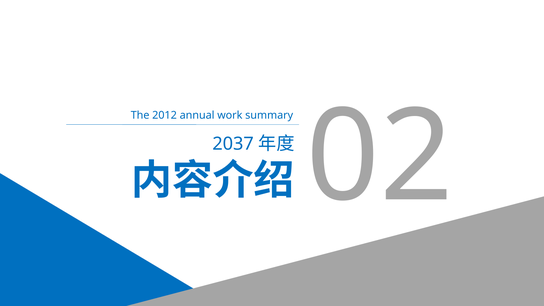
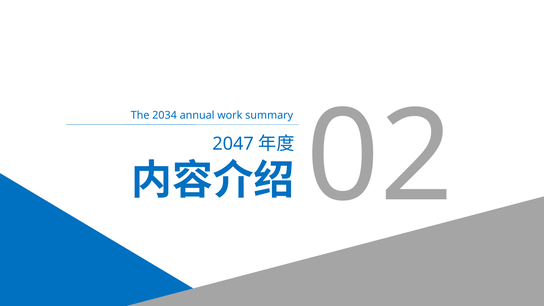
2012: 2012 -> 2034
2037: 2037 -> 2047
